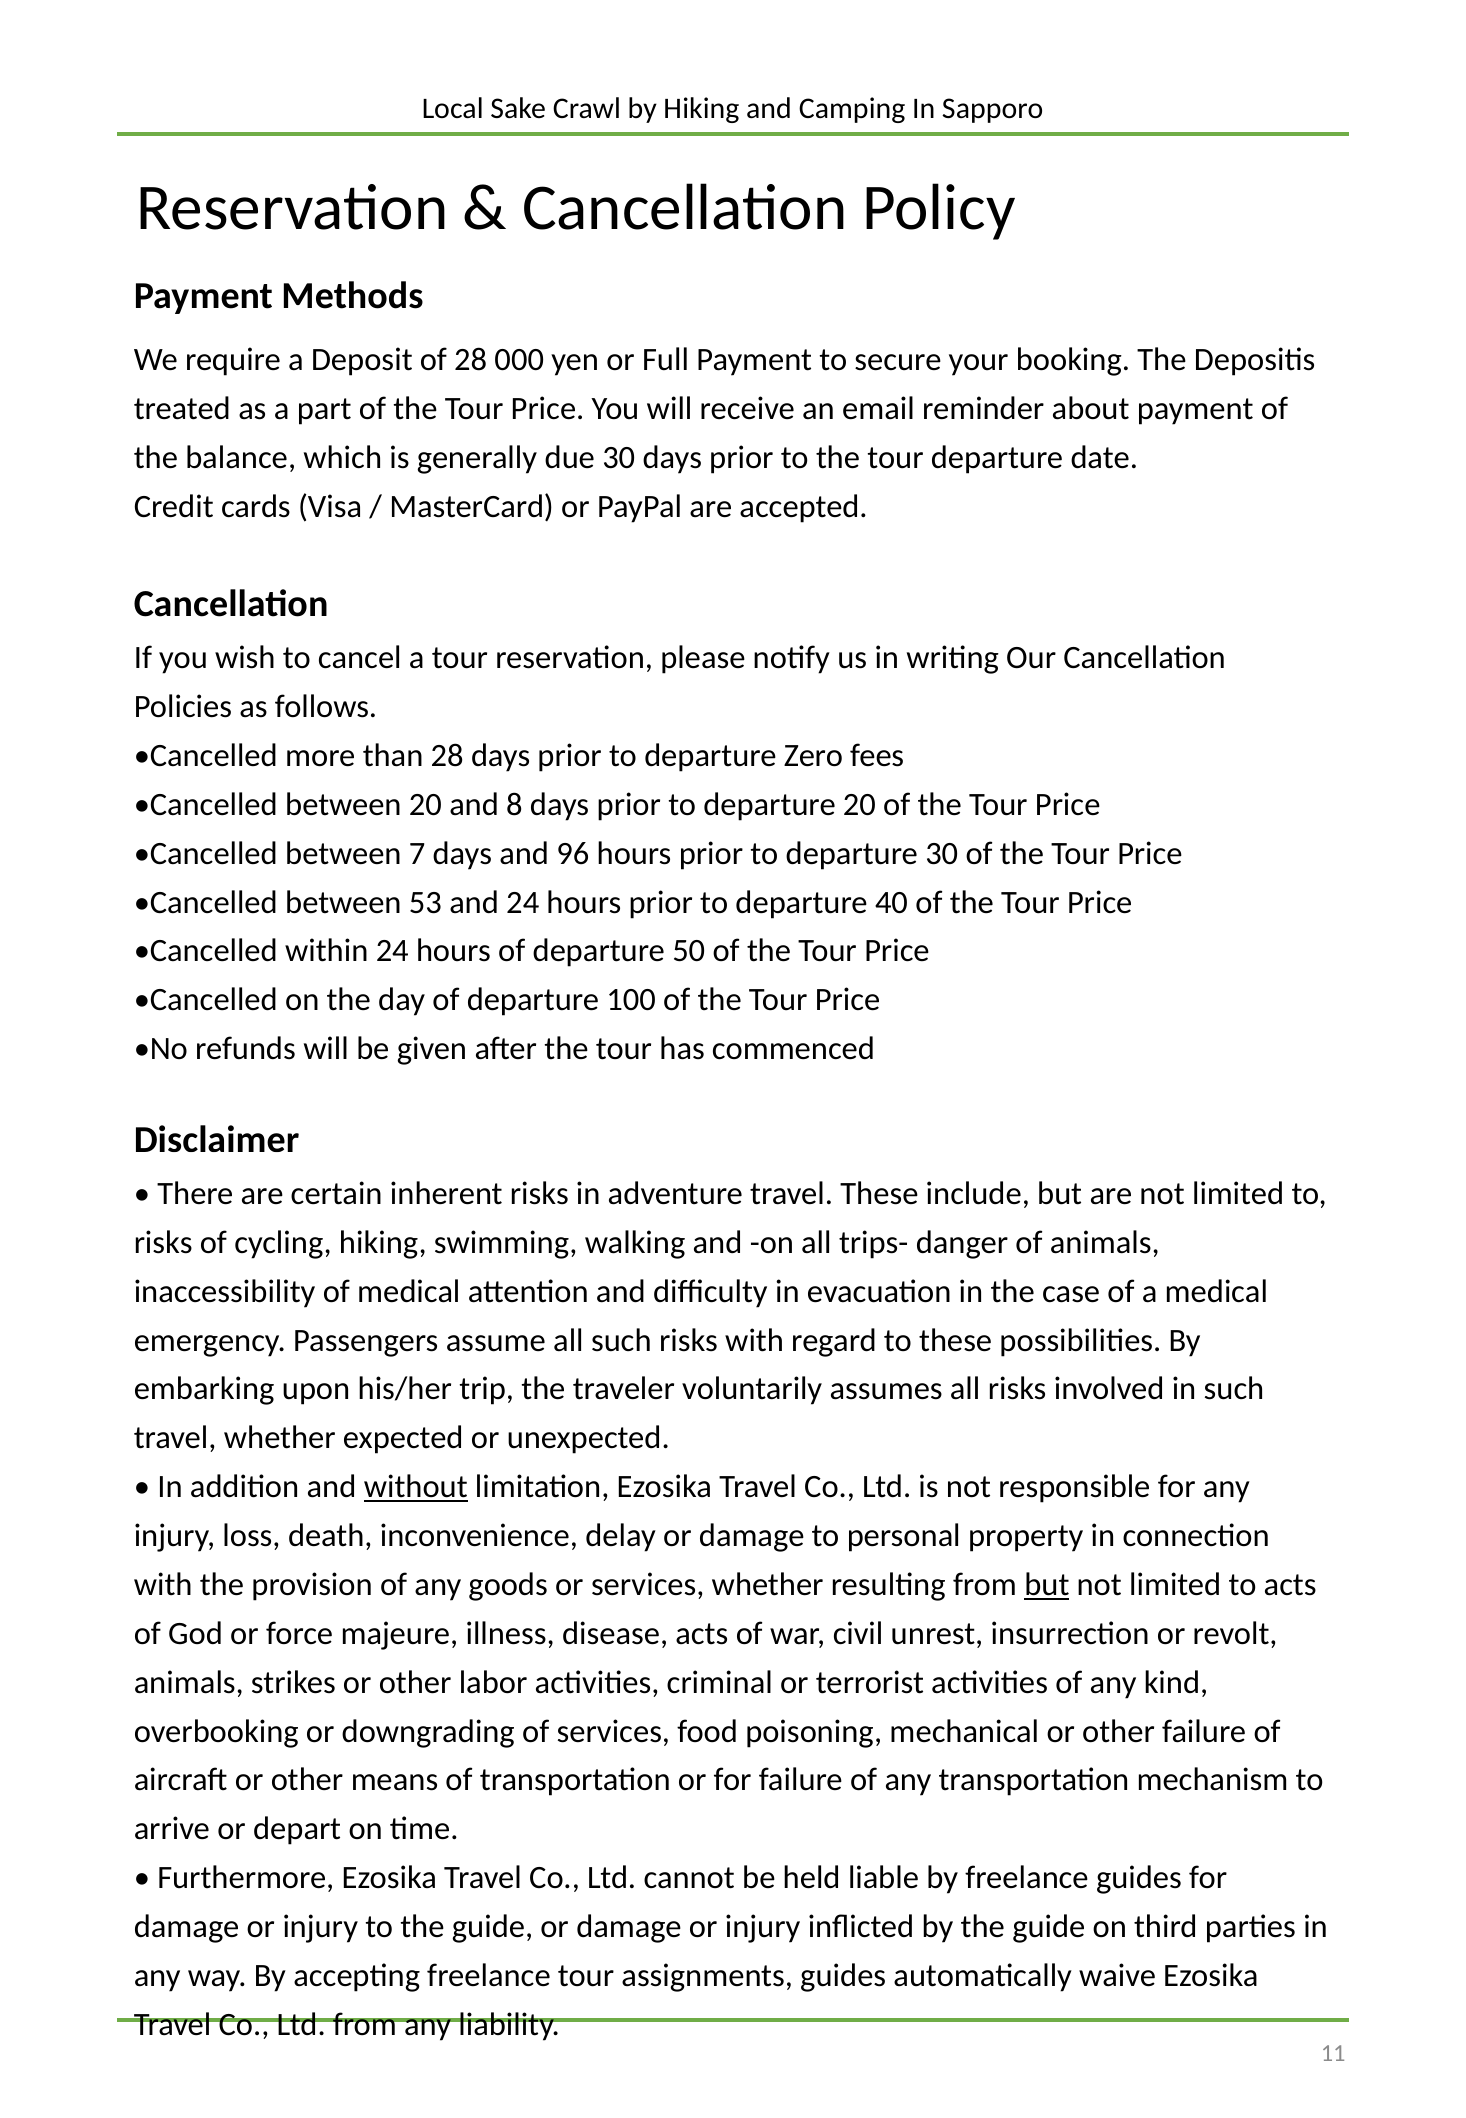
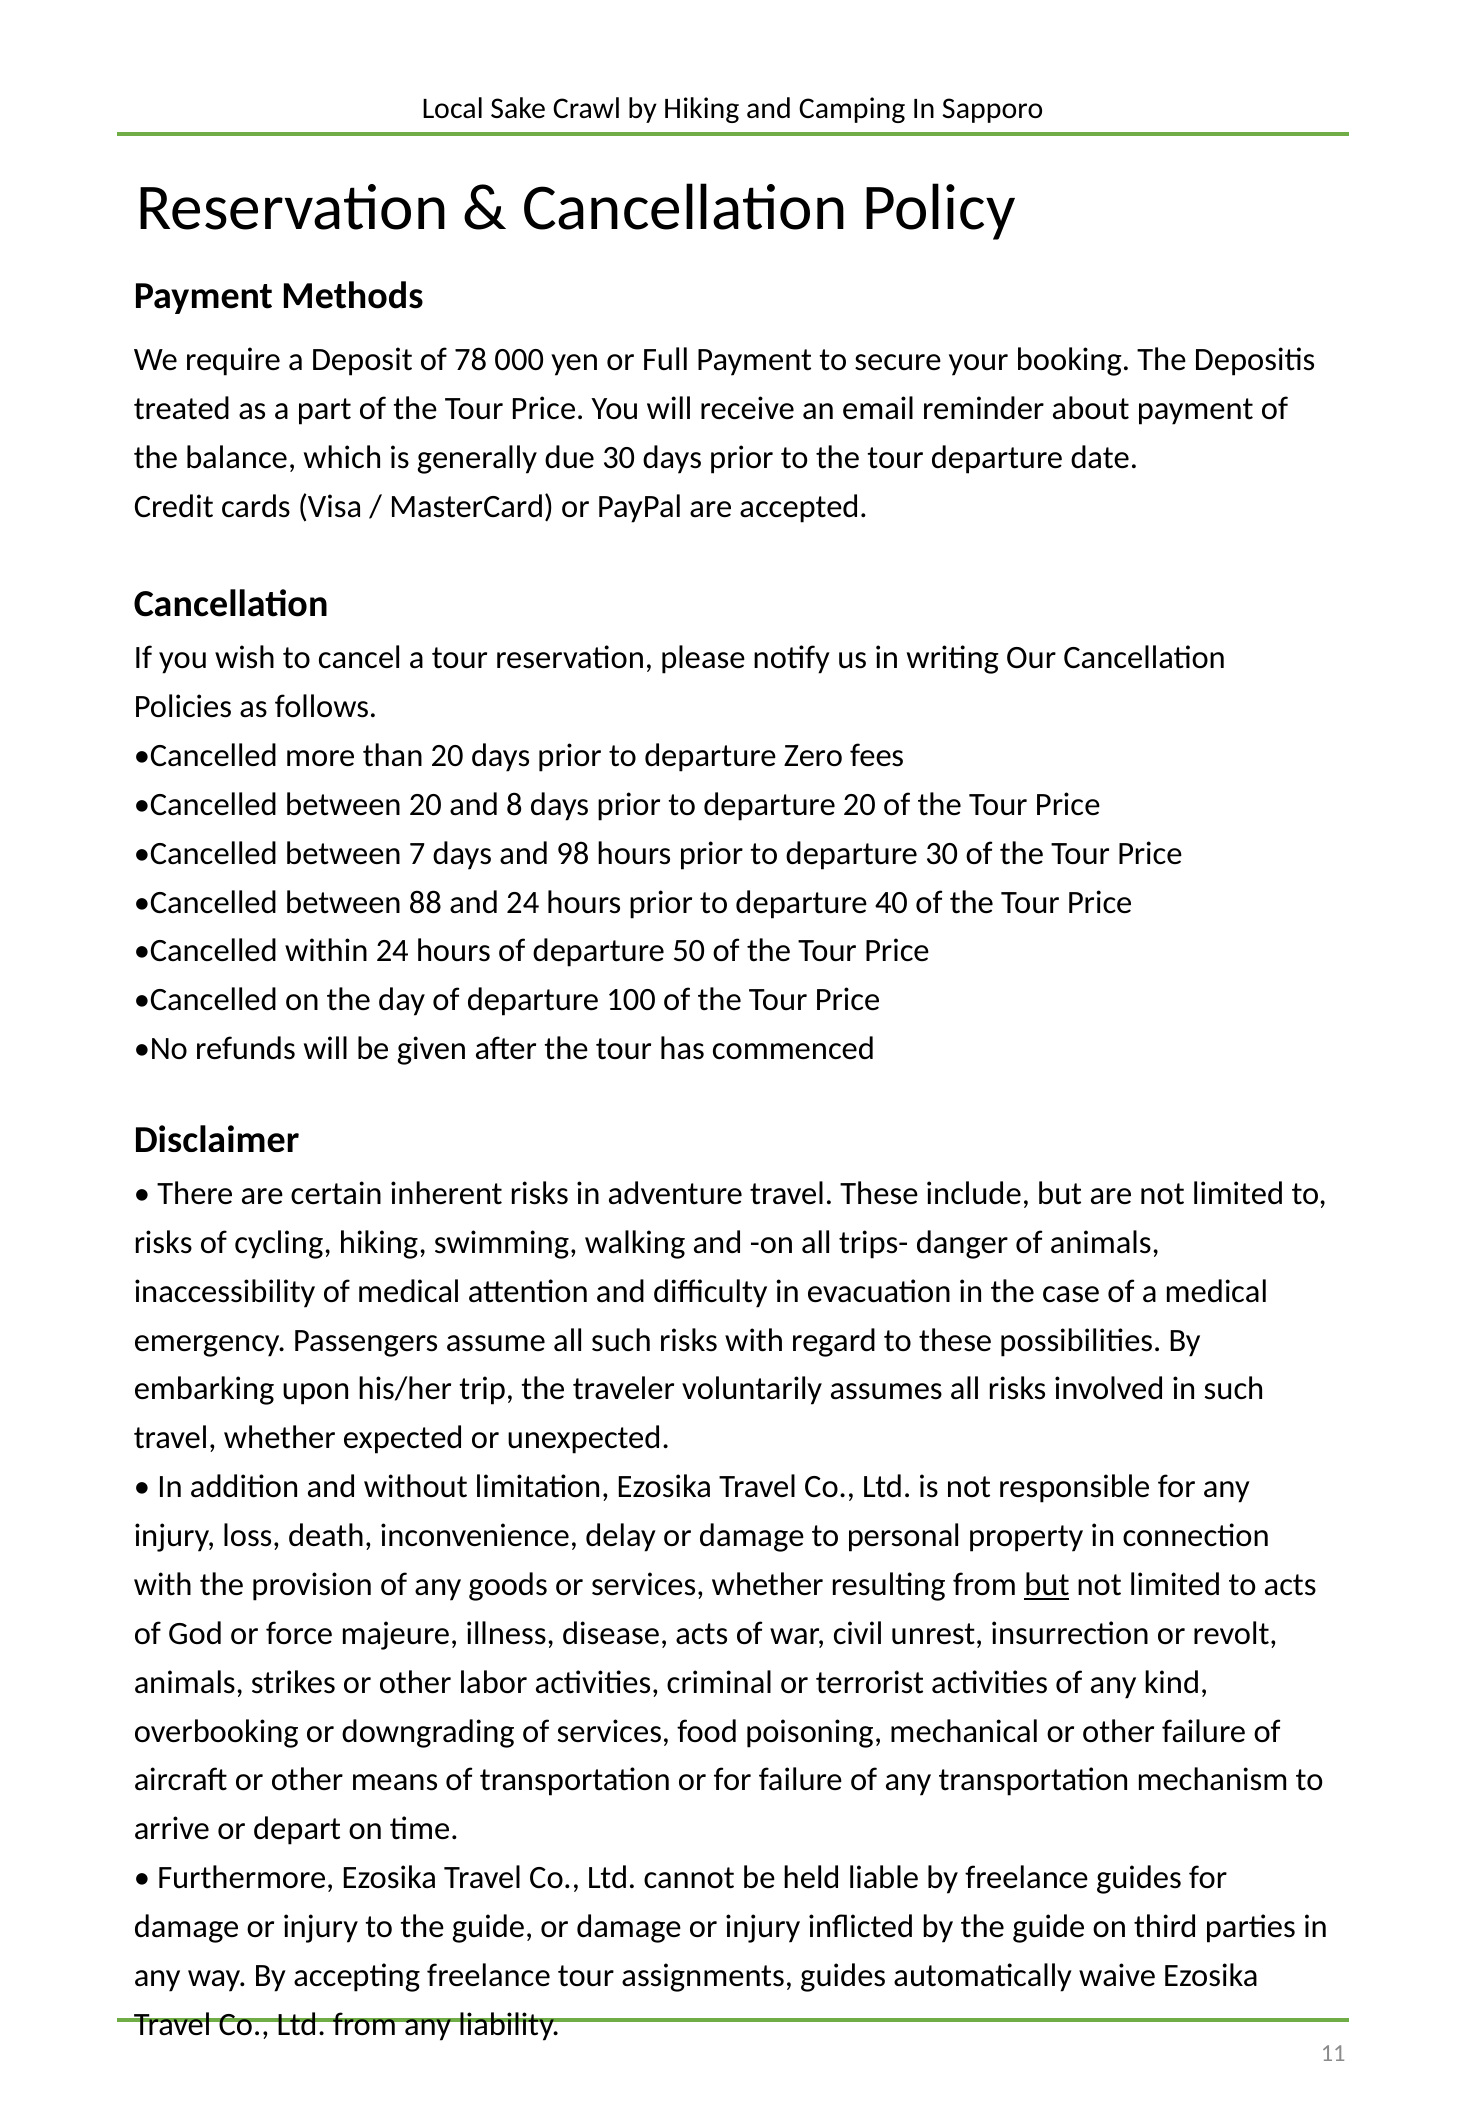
of 28: 28 -> 78
than 28: 28 -> 20
96: 96 -> 98
53: 53 -> 88
without underline: present -> none
